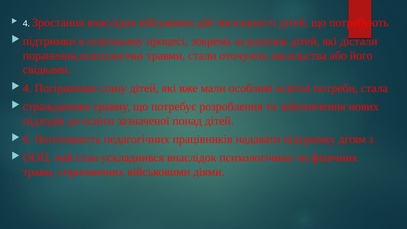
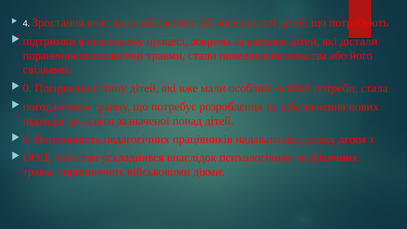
оточують: оточують -> поведінці
4 at (27, 88): 4 -> 0
стражданням: стражданням -> погодженням
